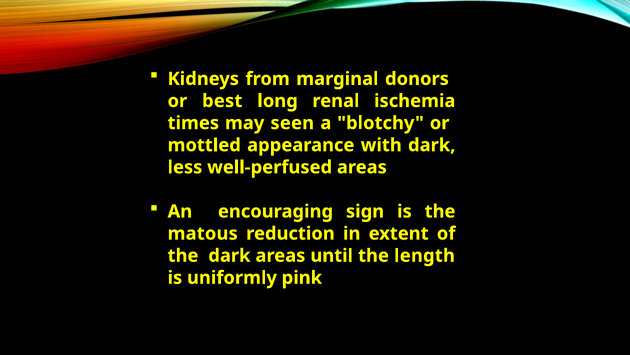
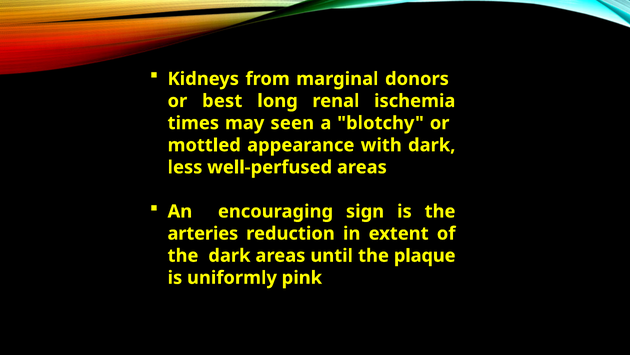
matous: matous -> arteries
length: length -> plaque
